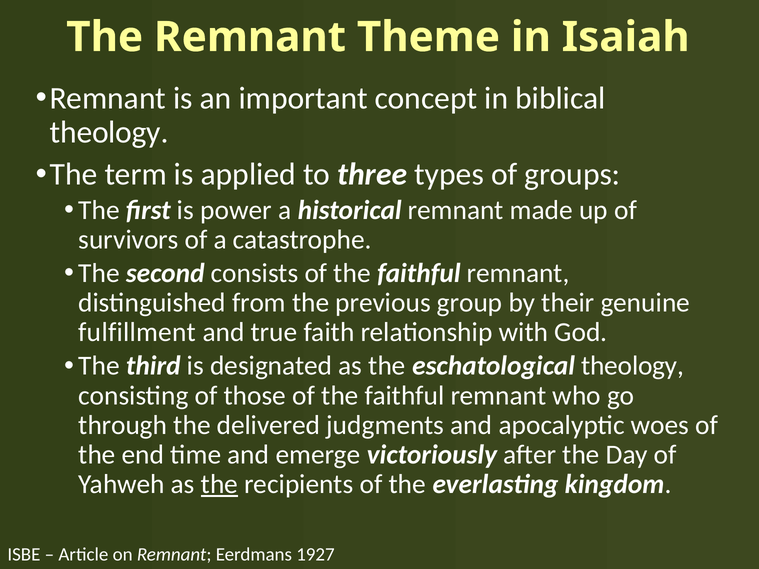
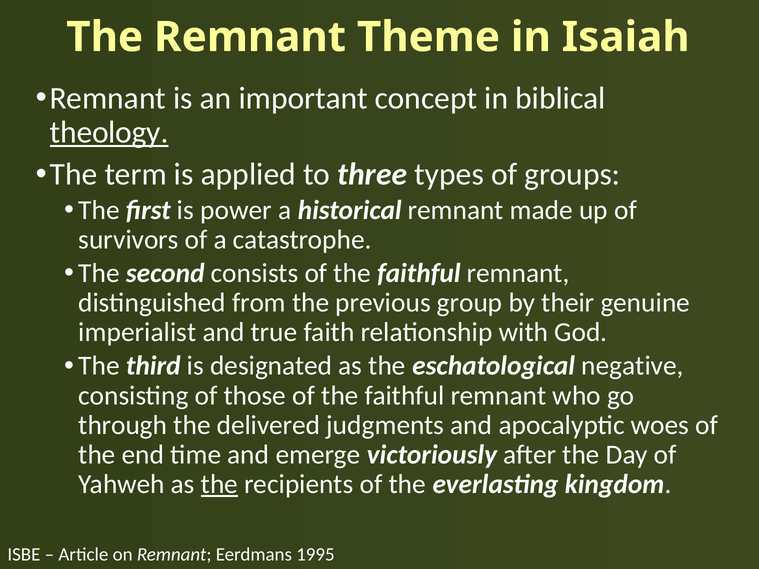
theology at (109, 132) underline: none -> present
fulfillment: fulfillment -> imperialist
eschatological theology: theology -> negative
1927: 1927 -> 1995
